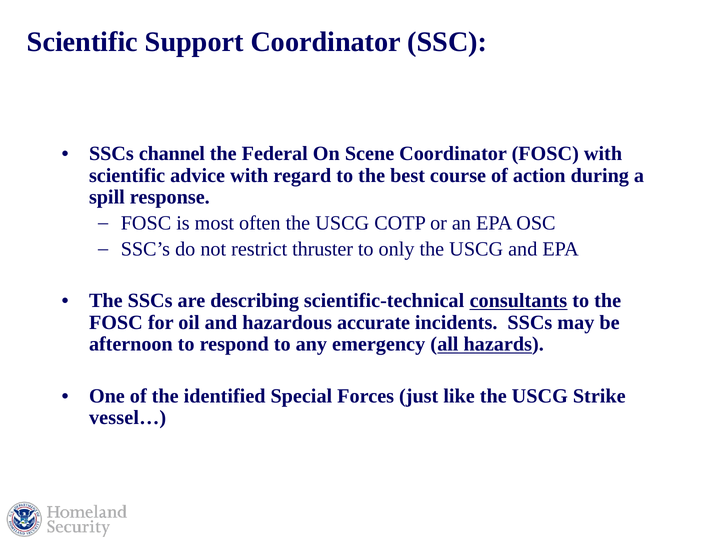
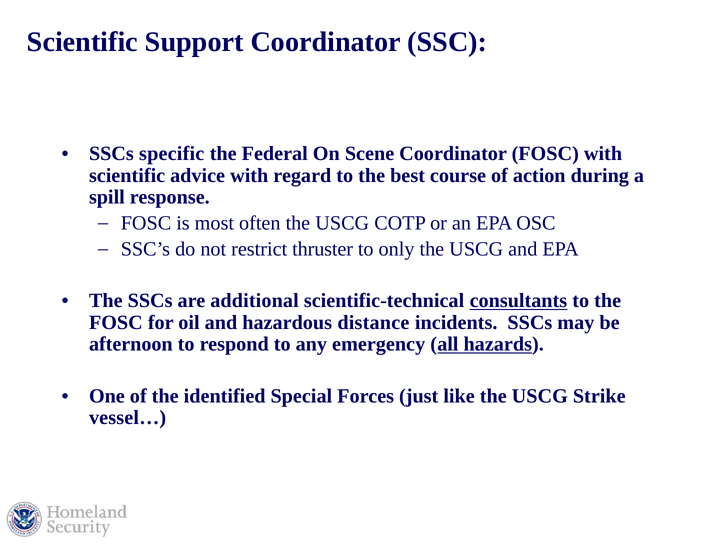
channel: channel -> specific
describing: describing -> additional
accurate: accurate -> distance
